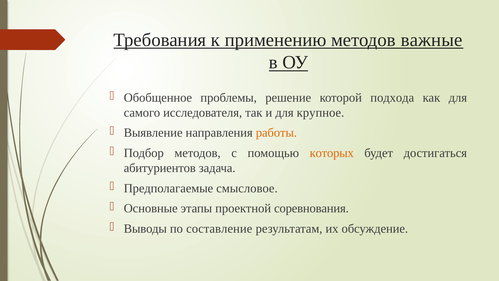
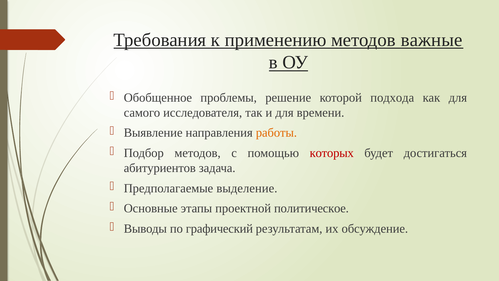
крупное: крупное -> времени
которых colour: orange -> red
смысловое: смысловое -> выделение
соревнования: соревнования -> политическое
составление: составление -> графический
